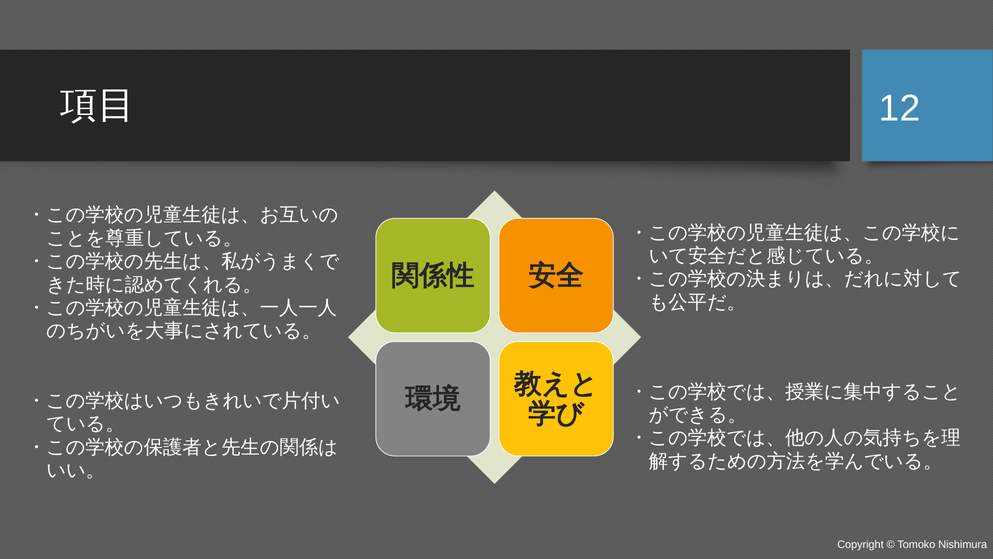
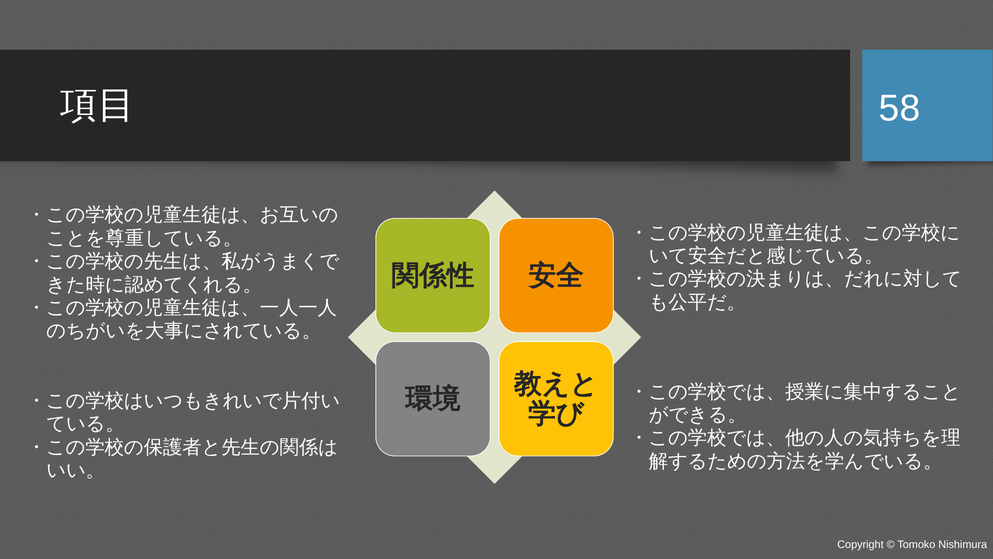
12: 12 -> 58
